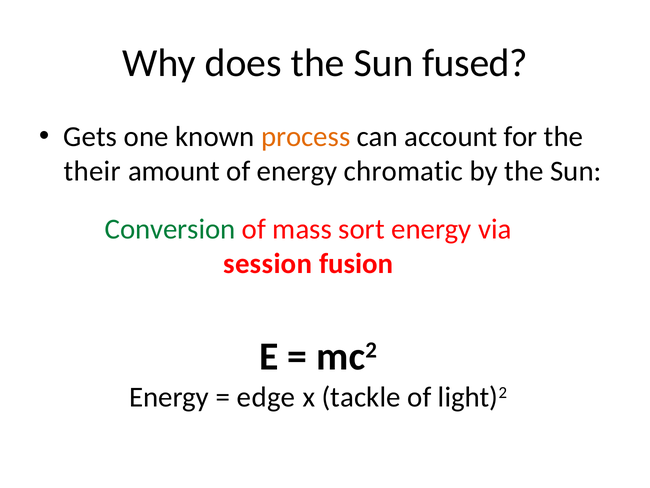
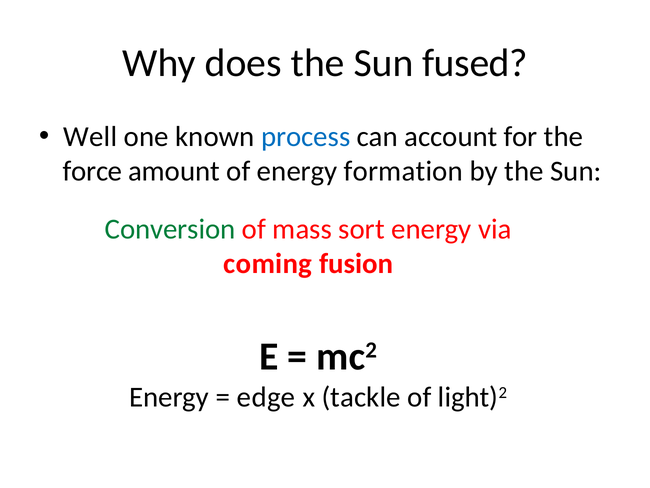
Gets: Gets -> Well
process colour: orange -> blue
their: their -> force
chromatic: chromatic -> formation
session: session -> coming
